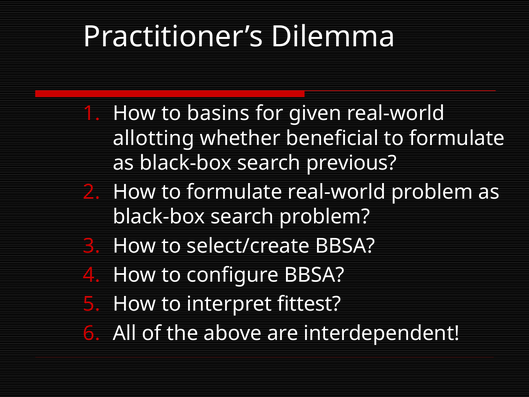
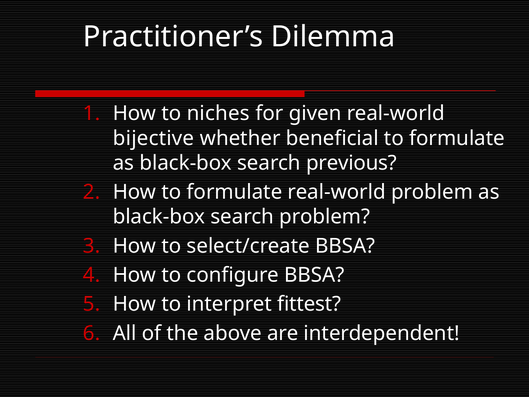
basins: basins -> niches
allotting: allotting -> bijective
